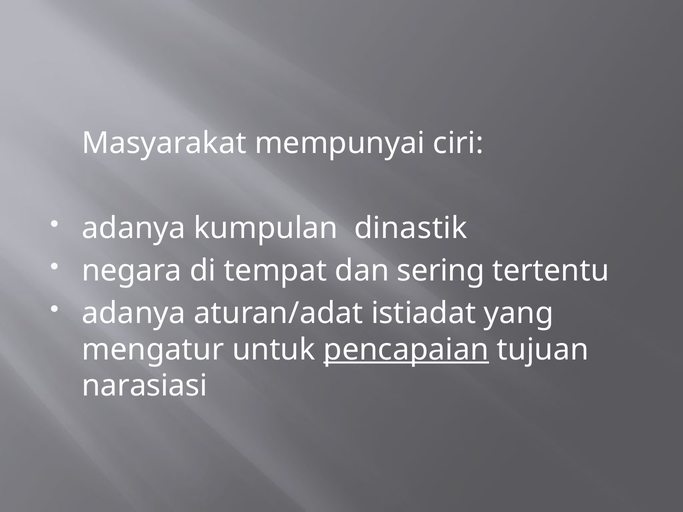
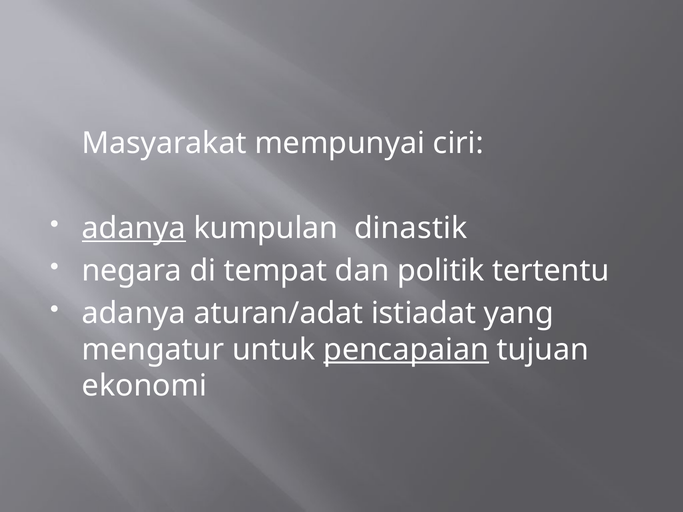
adanya at (134, 228) underline: none -> present
sering: sering -> politik
narasiasi: narasiasi -> ekonomi
